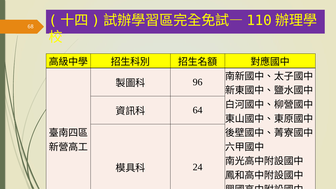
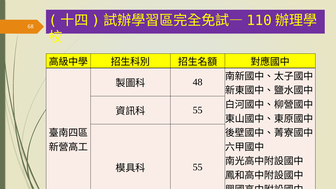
96: 96 -> 48
64 at (198, 110): 64 -> 55
24 at (198, 167): 24 -> 55
